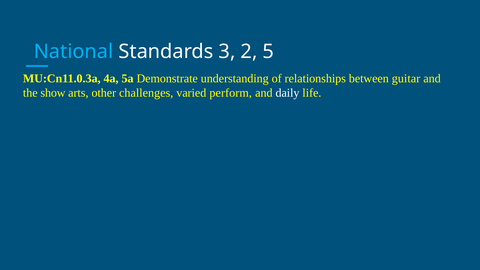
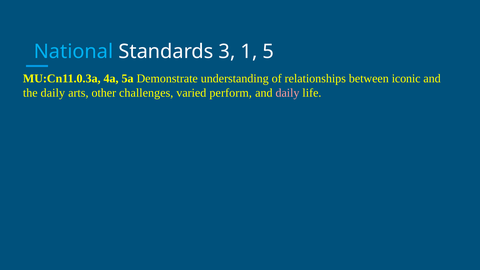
2: 2 -> 1
guitar: guitar -> iconic
the show: show -> daily
daily at (287, 93) colour: white -> pink
